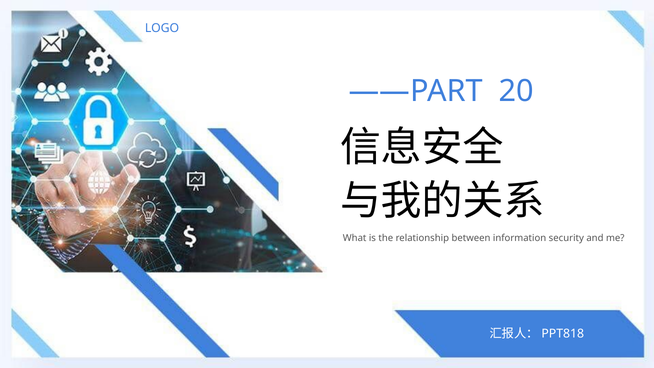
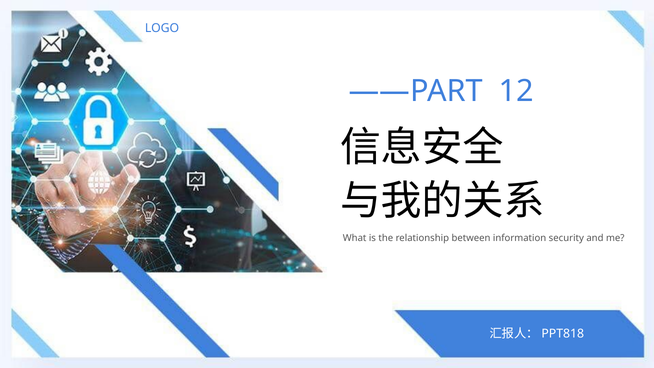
20: 20 -> 12
